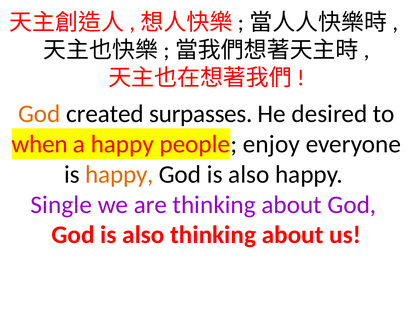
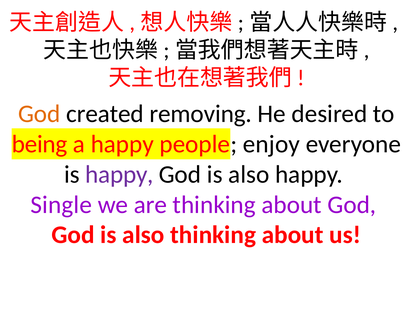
surpasses: surpasses -> removing
when: when -> being
happy at (119, 174) colour: orange -> purple
